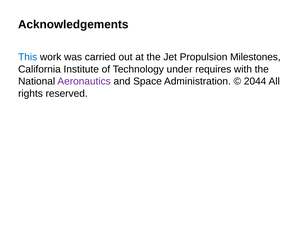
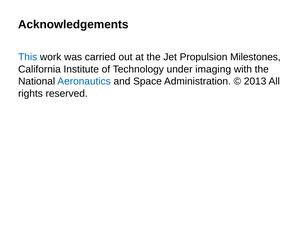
requires: requires -> imaging
Aeronautics colour: purple -> blue
2044: 2044 -> 2013
